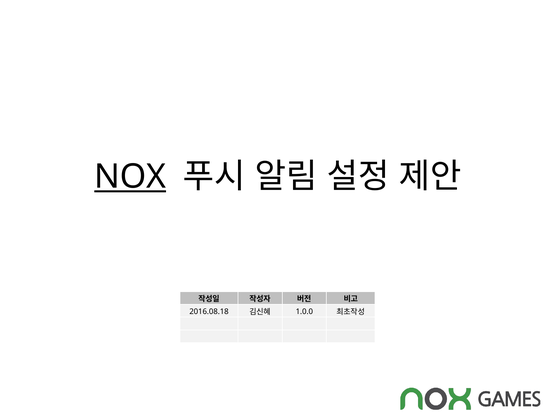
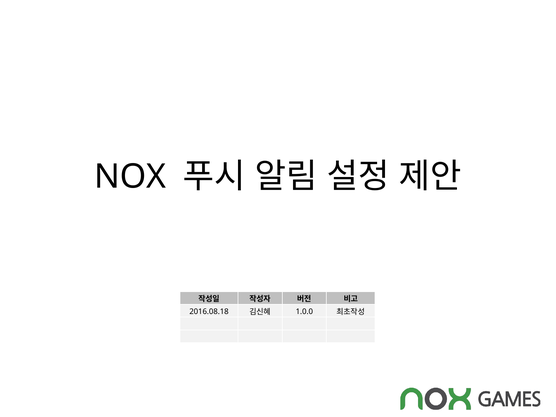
NOX underline: present -> none
